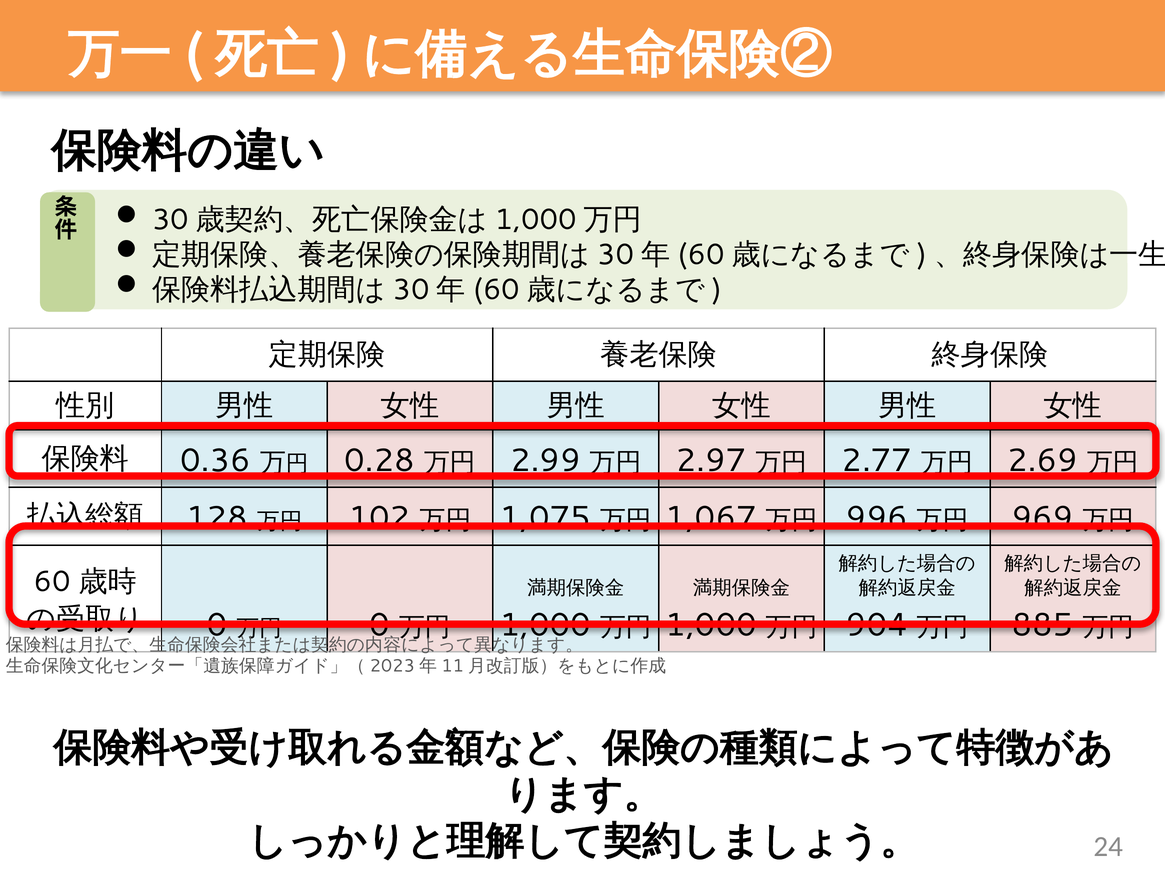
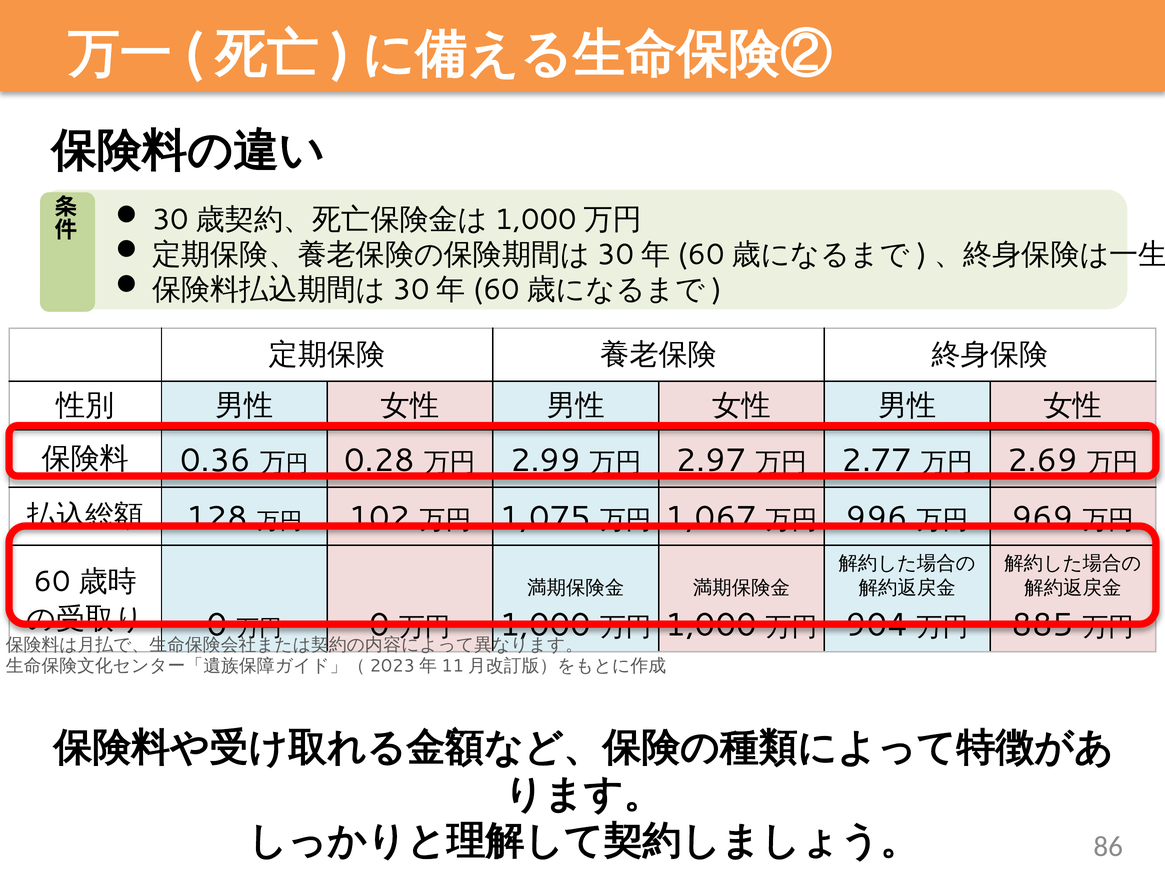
24: 24 -> 86
